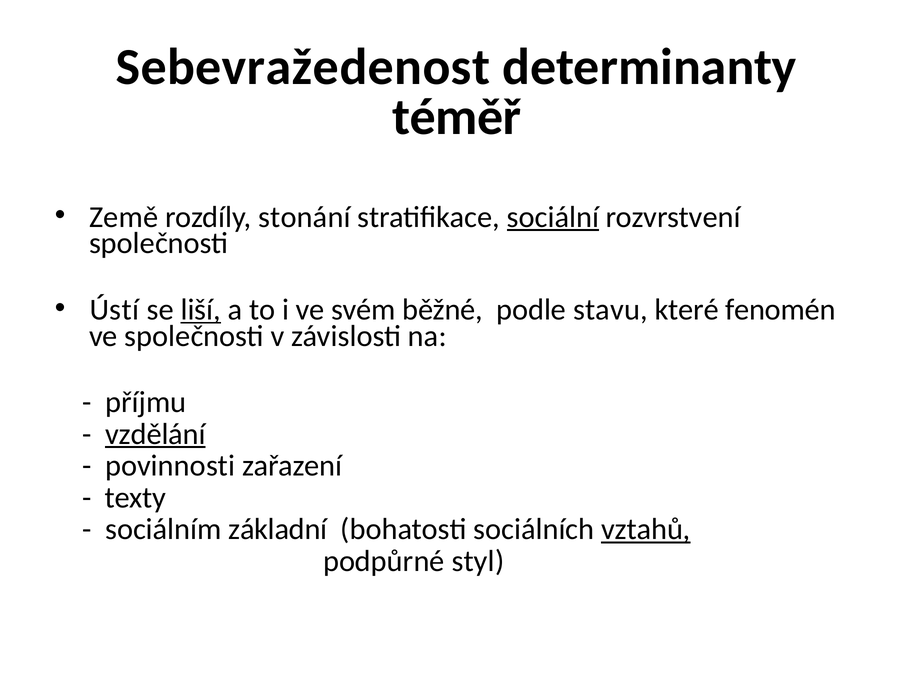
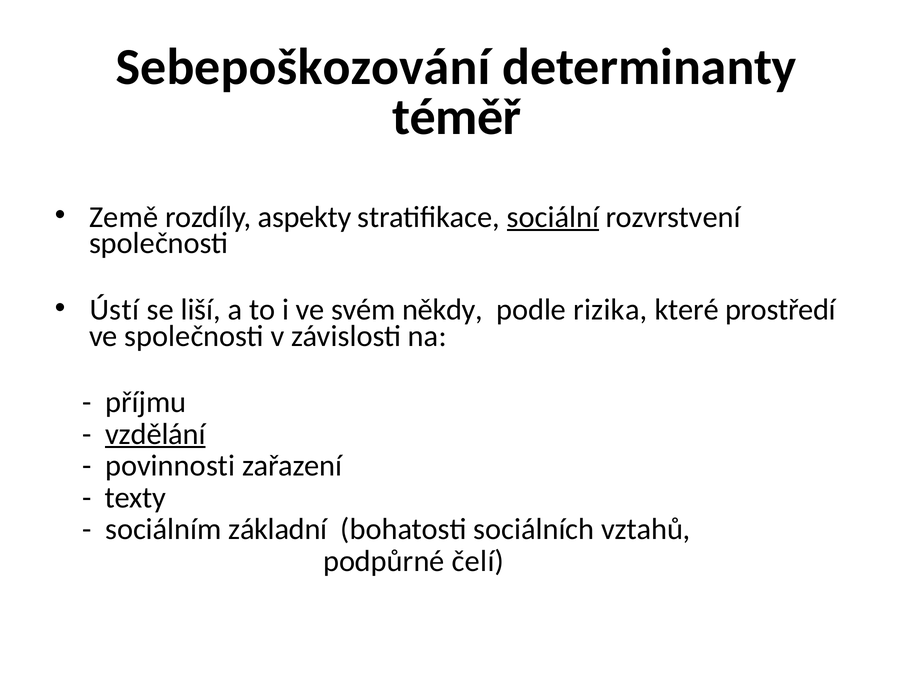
Sebevražedenost: Sebevražedenost -> Sebepoškozování
stonání: stonání -> aspekty
liší underline: present -> none
běžné: běžné -> někdy
stavu: stavu -> rizika
fenomén: fenomén -> prostředí
vztahů underline: present -> none
styl: styl -> čelí
